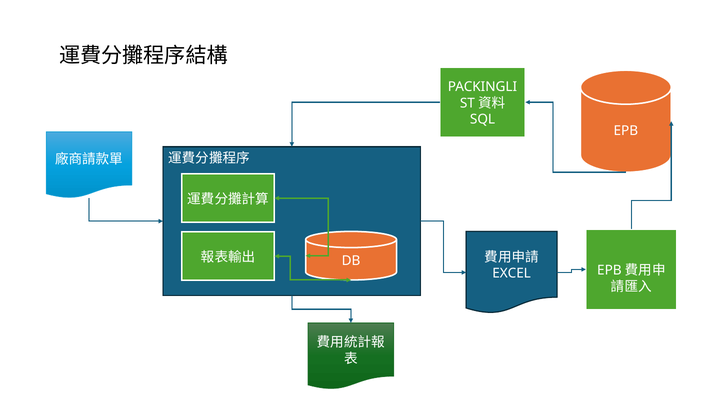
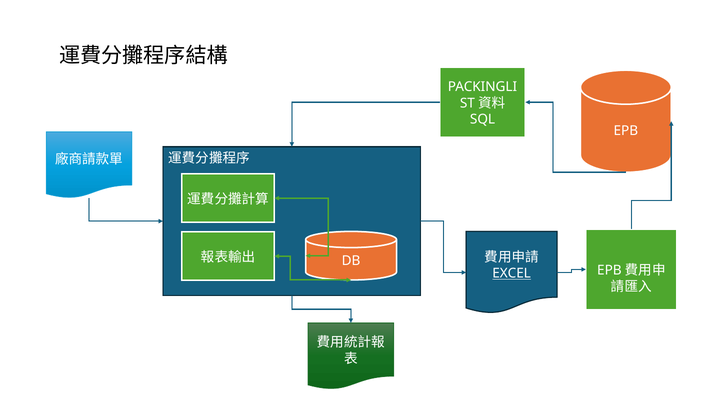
EXCEL underline: none -> present
